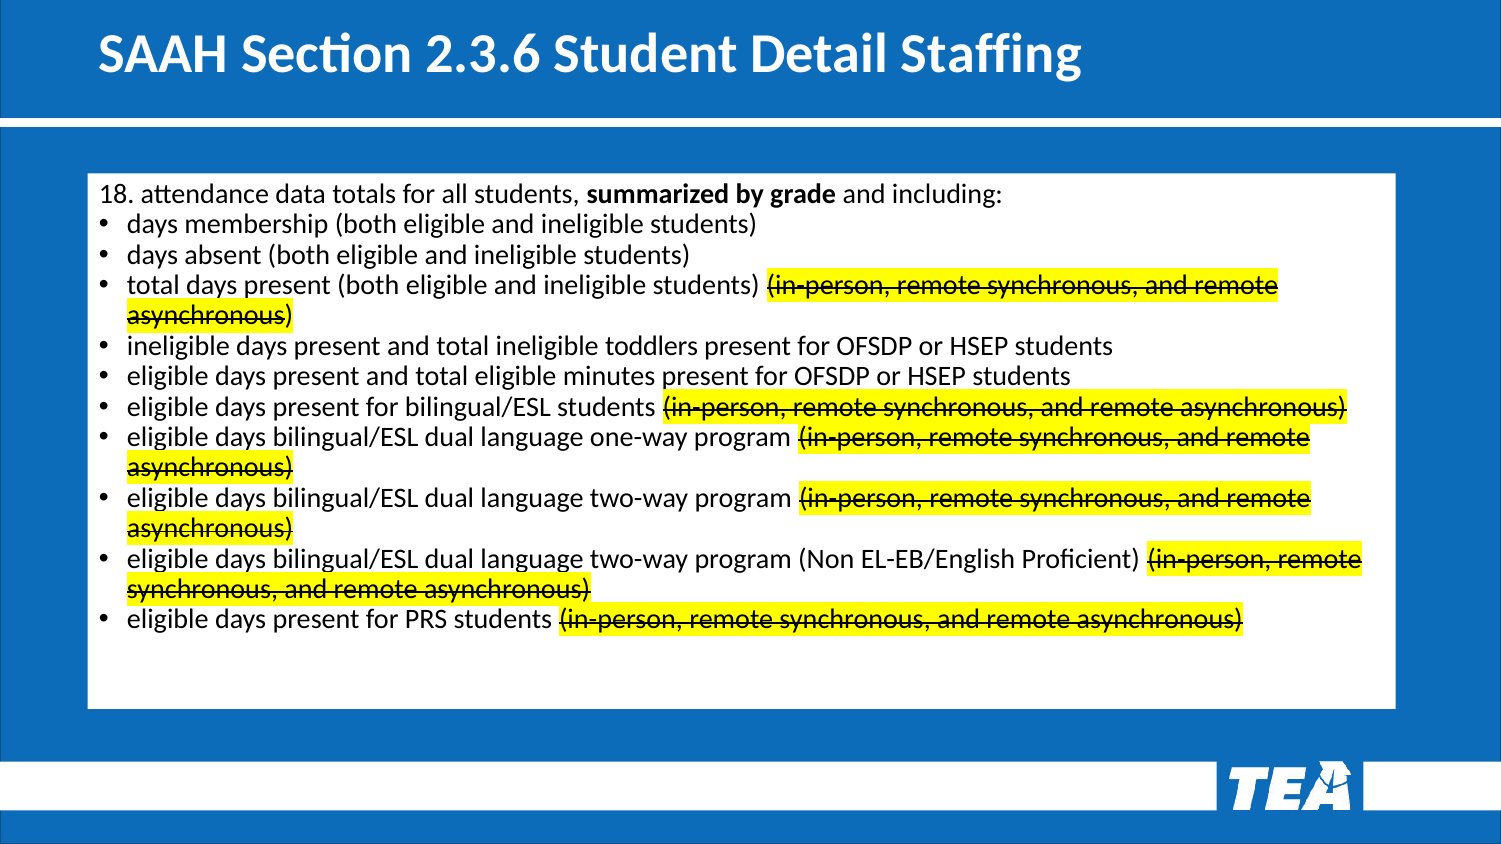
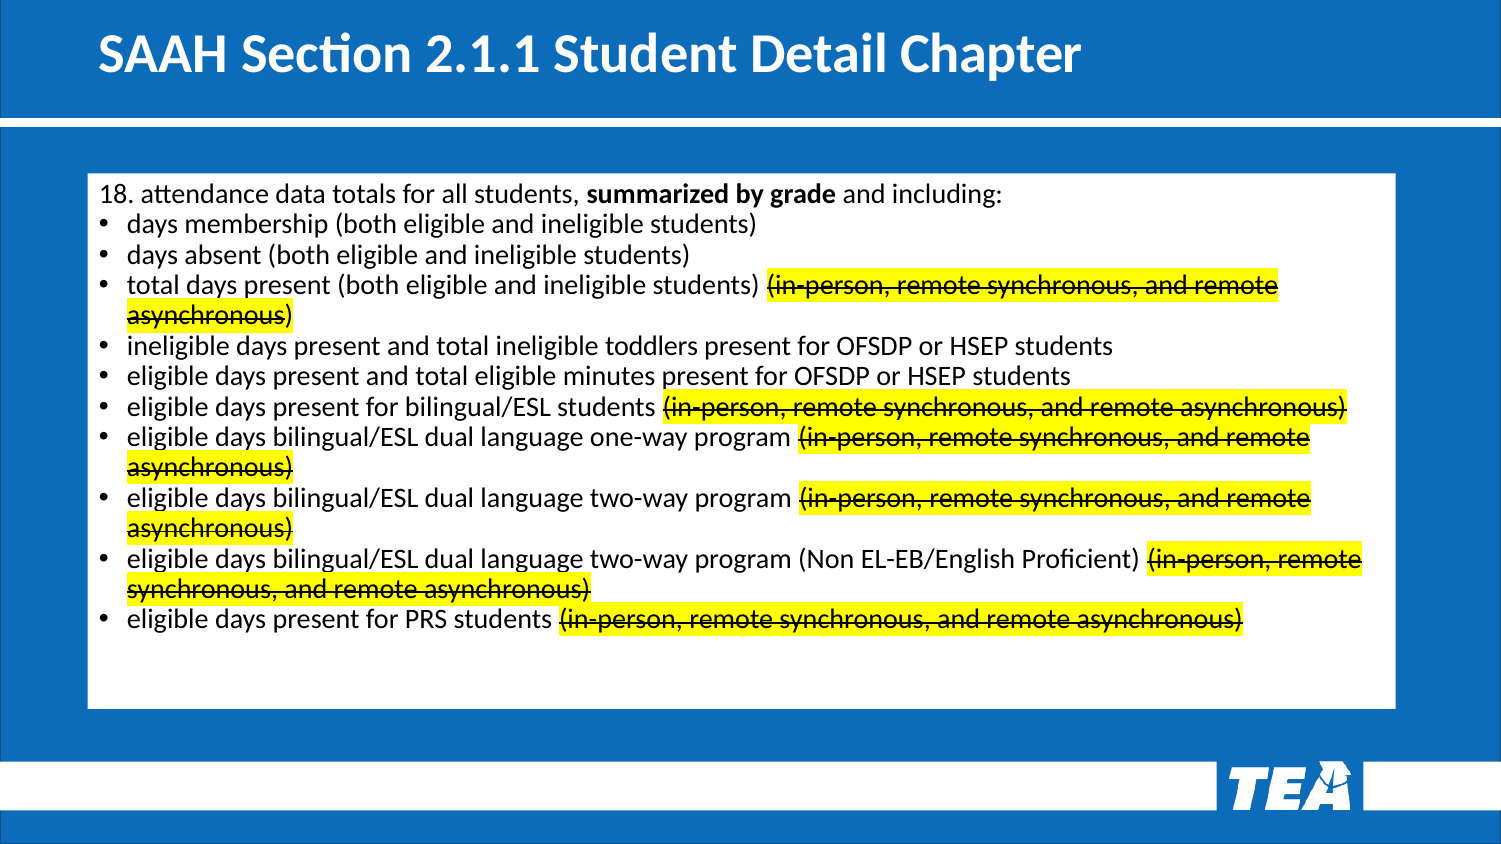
2.3.6: 2.3.6 -> 2.1.1
Staffing: Staffing -> Chapter
